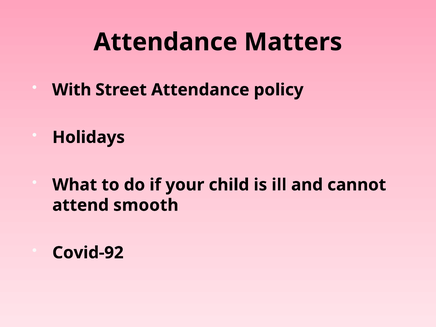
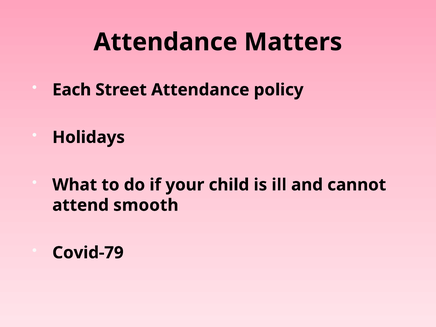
With: With -> Each
Covid-92: Covid-92 -> Covid-79
